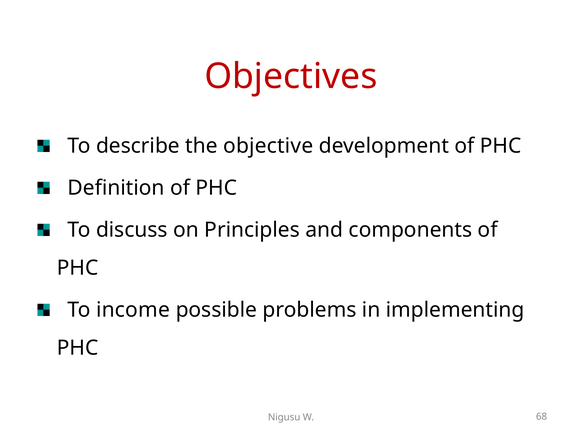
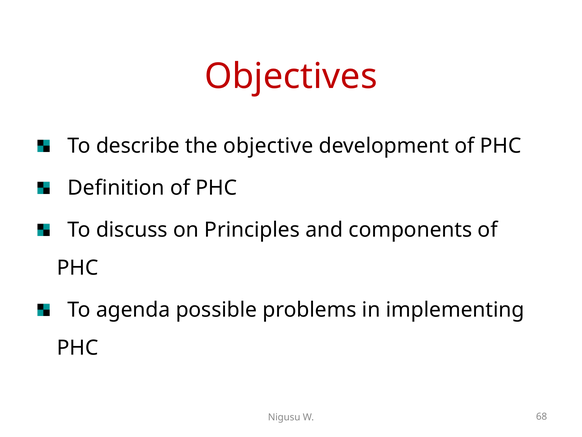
income: income -> agenda
